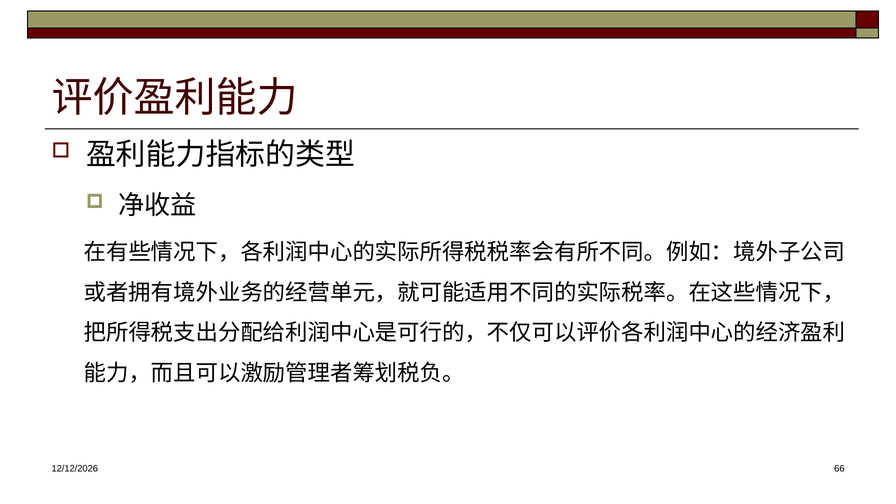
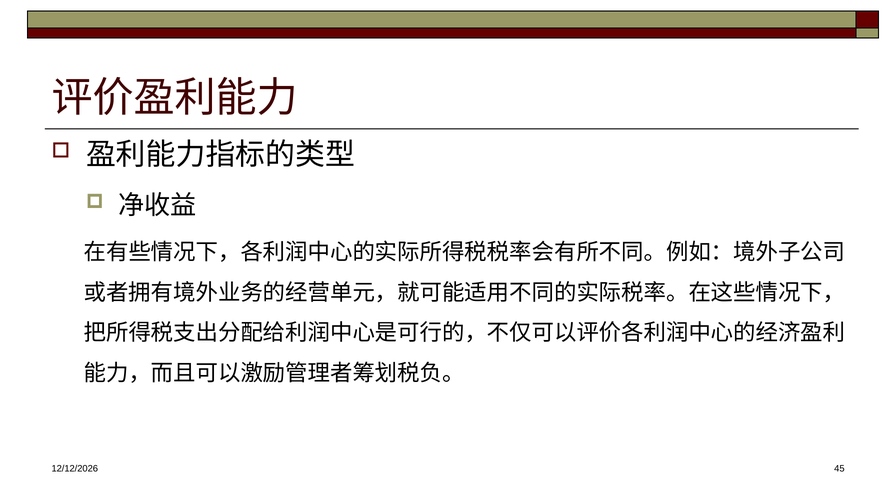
66: 66 -> 45
